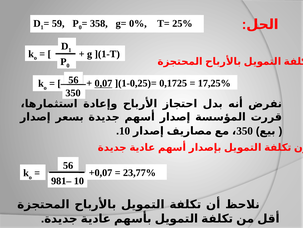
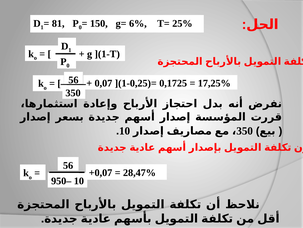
59: 59 -> 81
358: 358 -> 150
0%: 0% -> 6%
0,07 underline: present -> none
23,77%: 23,77% -> 28,47%
981–: 981– -> 950–
